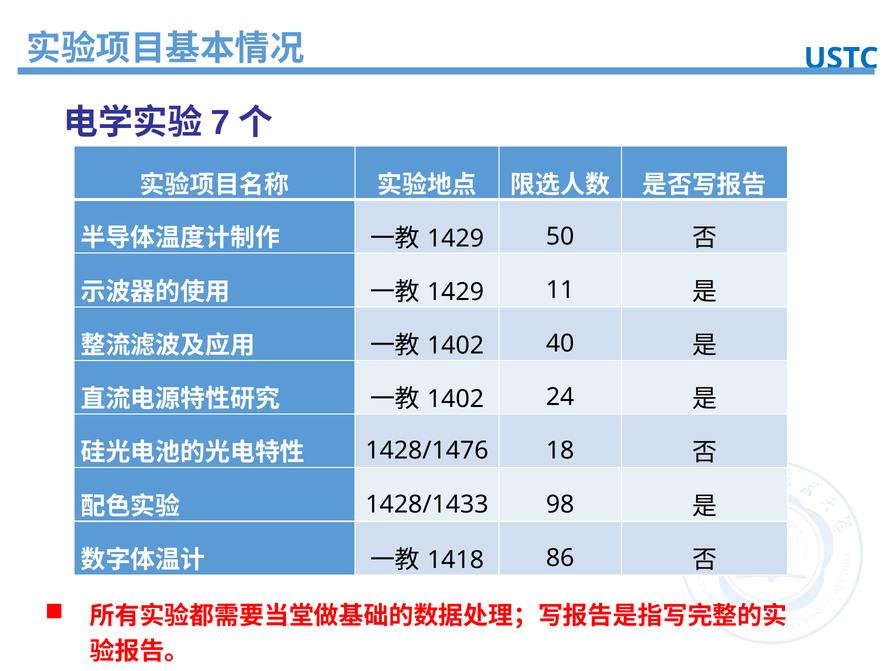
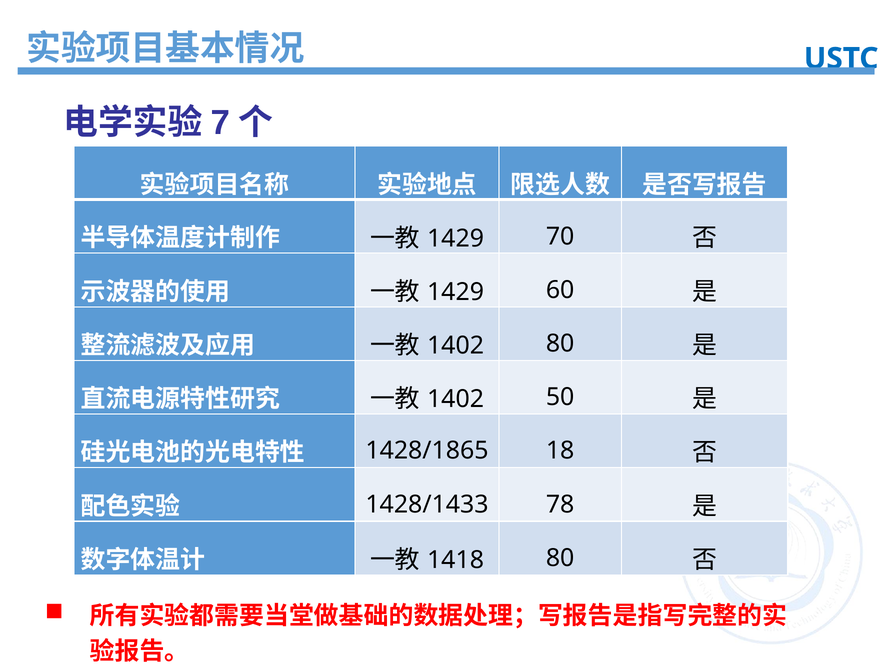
50: 50 -> 70
11: 11 -> 60
40 at (560, 344): 40 -> 80
24: 24 -> 50
1428/1476: 1428/1476 -> 1428/1865
98: 98 -> 78
86 at (560, 558): 86 -> 80
